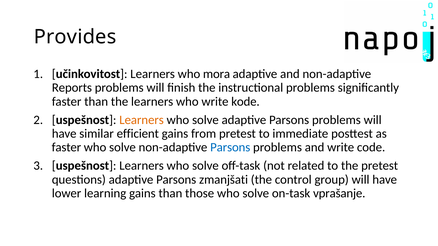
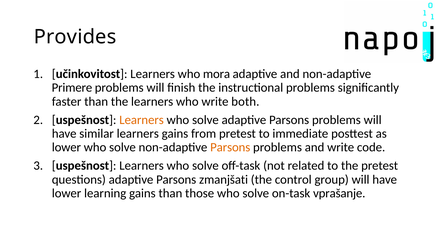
Reports: Reports -> Primere
kode: kode -> both
similar efficient: efficient -> learners
faster at (66, 148): faster -> lower
Parsons at (230, 148) colour: blue -> orange
